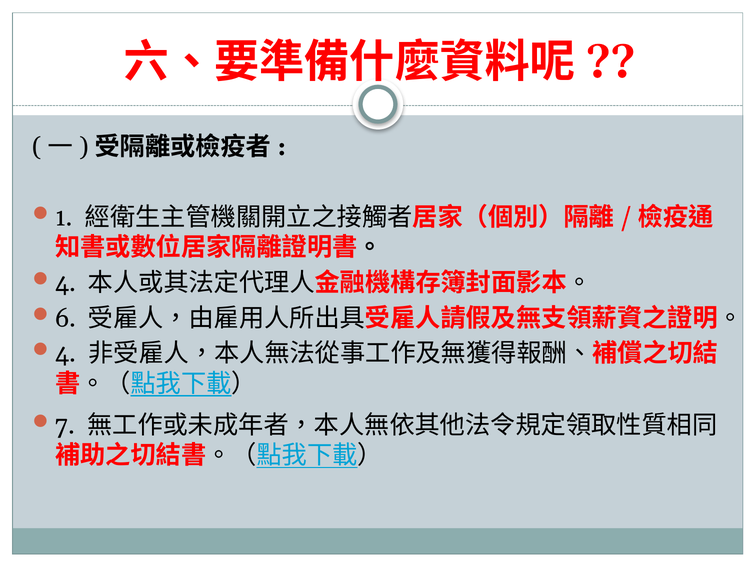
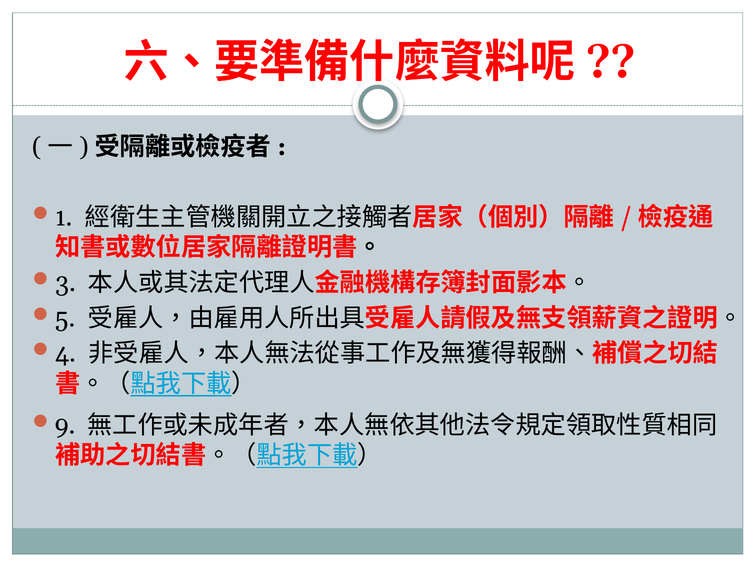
4 at (66, 283): 4 -> 3
6: 6 -> 5
7: 7 -> 9
